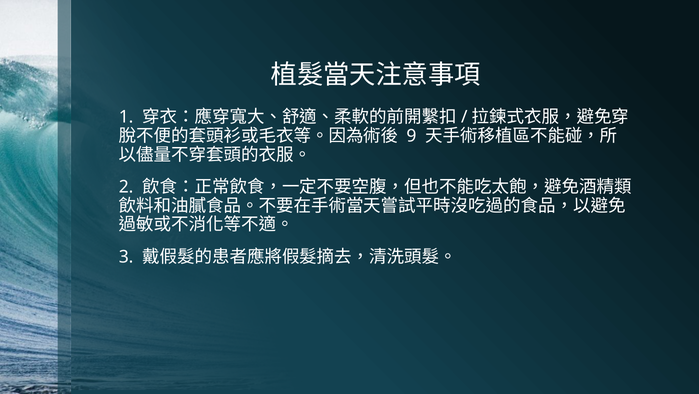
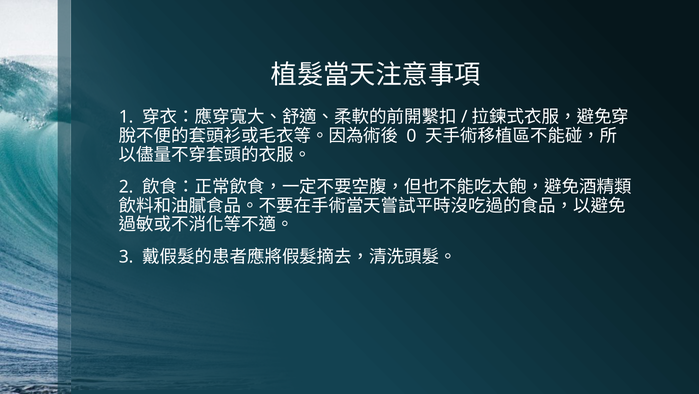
9: 9 -> 0
